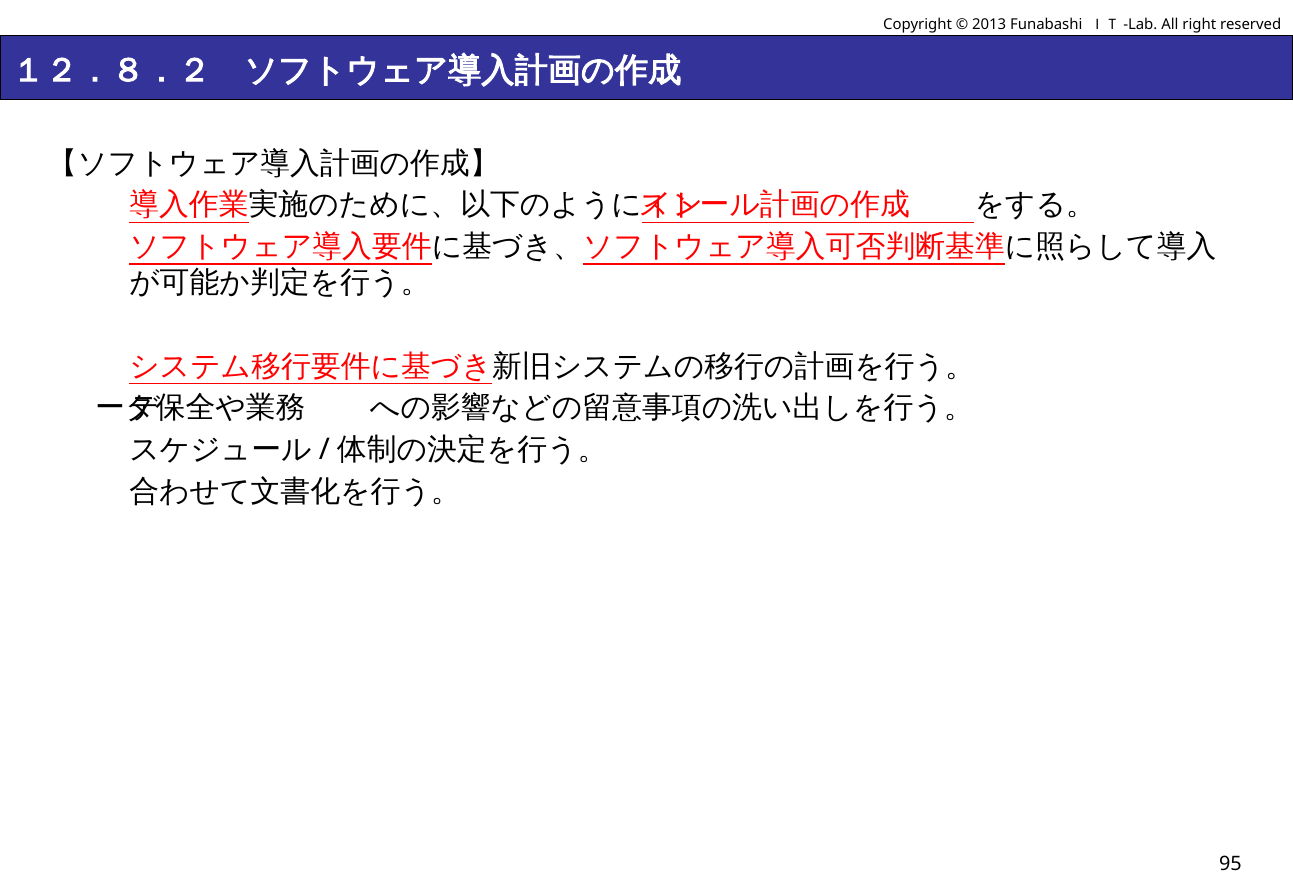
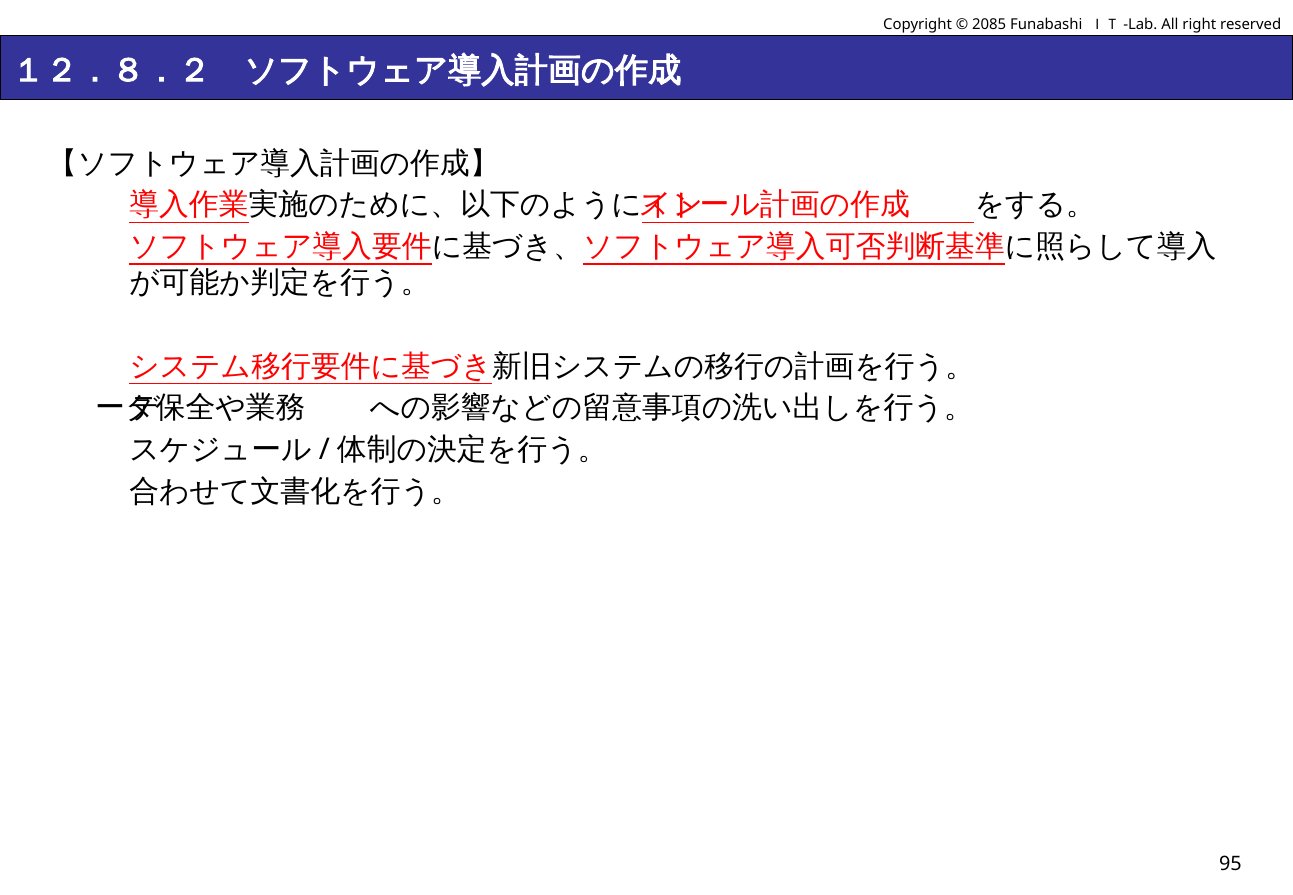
2013: 2013 -> 2085
